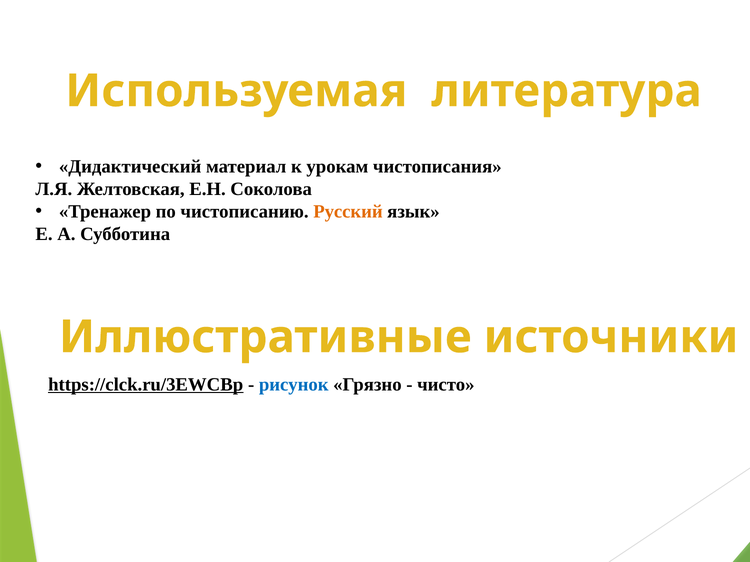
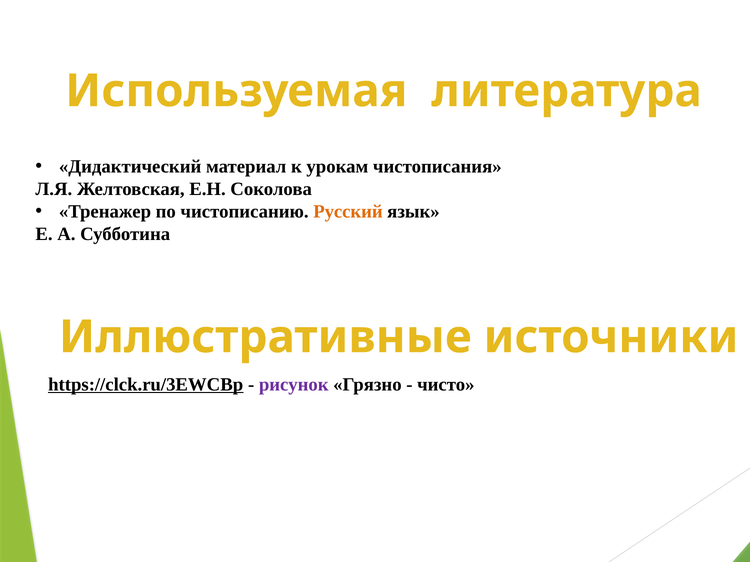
рисунок colour: blue -> purple
